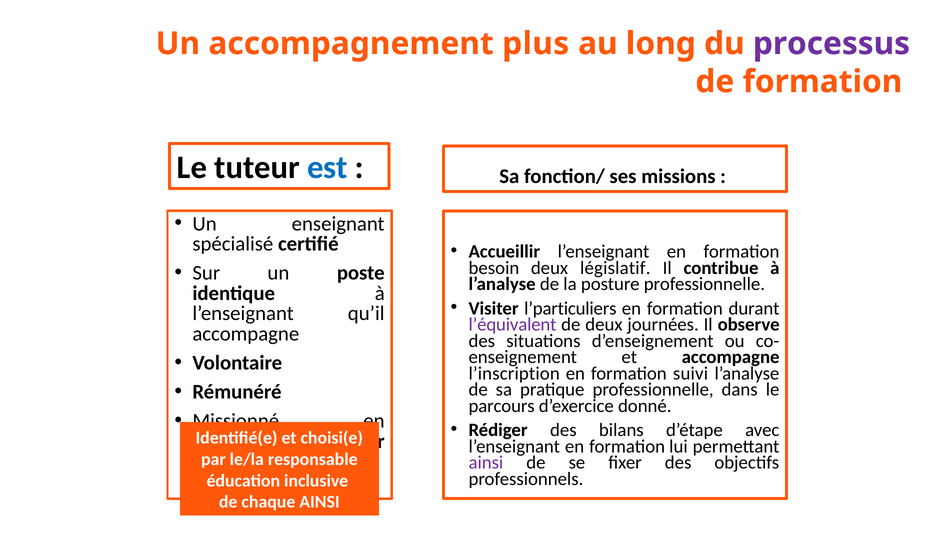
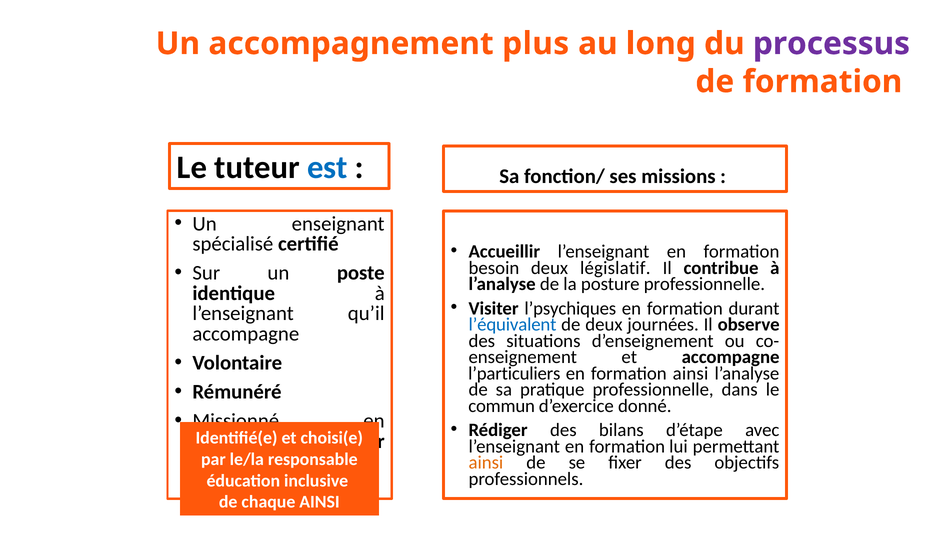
l’particuliers: l’particuliers -> l’psychiques
l’équivalent colour: purple -> blue
l’inscription: l’inscription -> l’particuliers
formation suivi: suivi -> ainsi
parcours: parcours -> commun
ainsi at (486, 463) colour: purple -> orange
